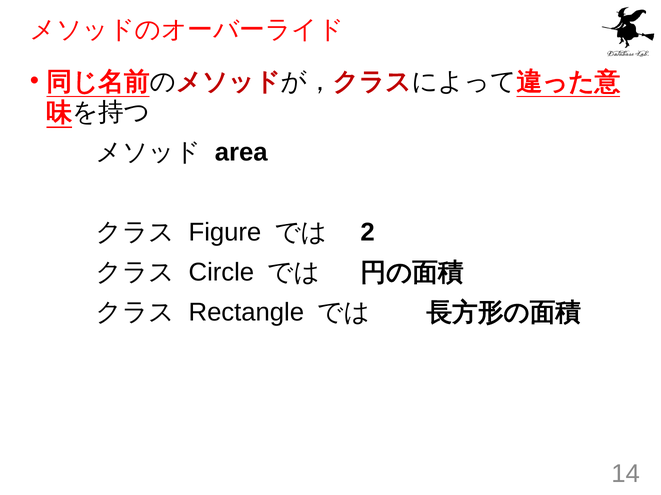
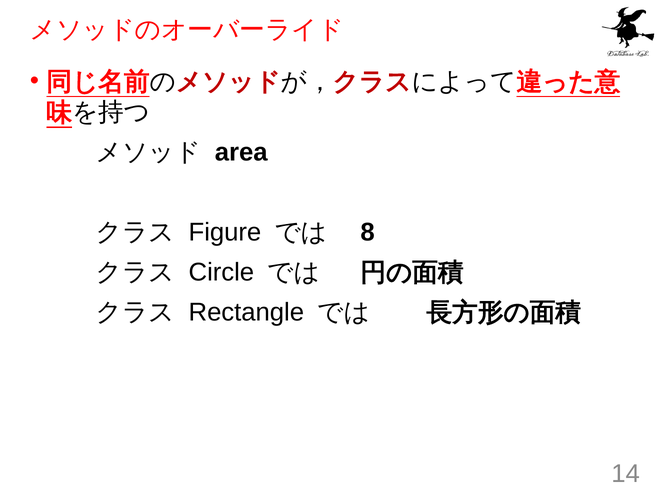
2: 2 -> 8
